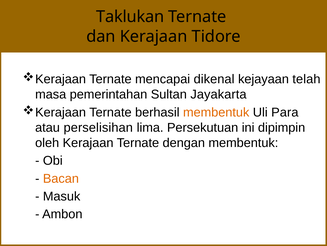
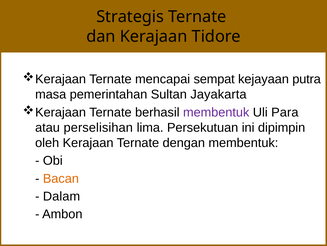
Taklukan: Taklukan -> Strategis
dikenal: dikenal -> sempat
telah: telah -> putra
membentuk at (216, 112) colour: orange -> purple
Masuk: Masuk -> Dalam
